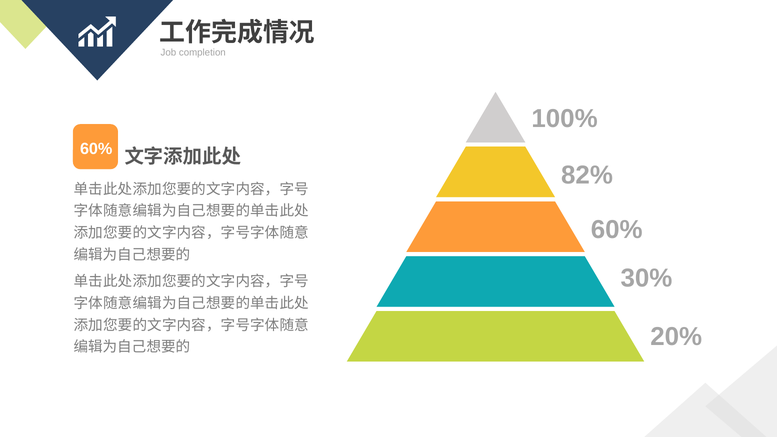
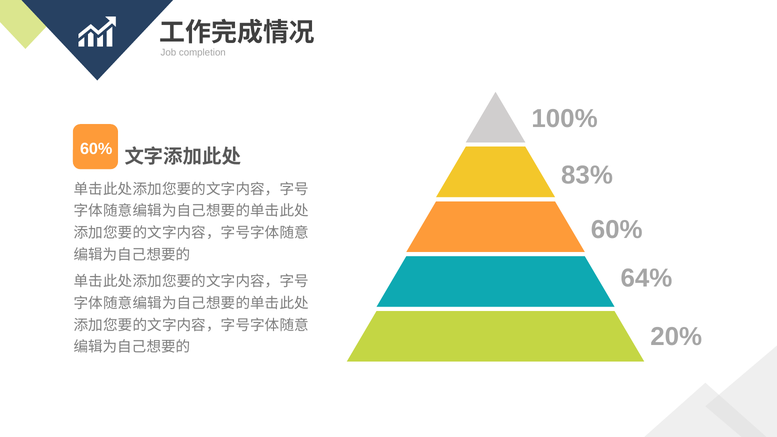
82%: 82% -> 83%
30%: 30% -> 64%
